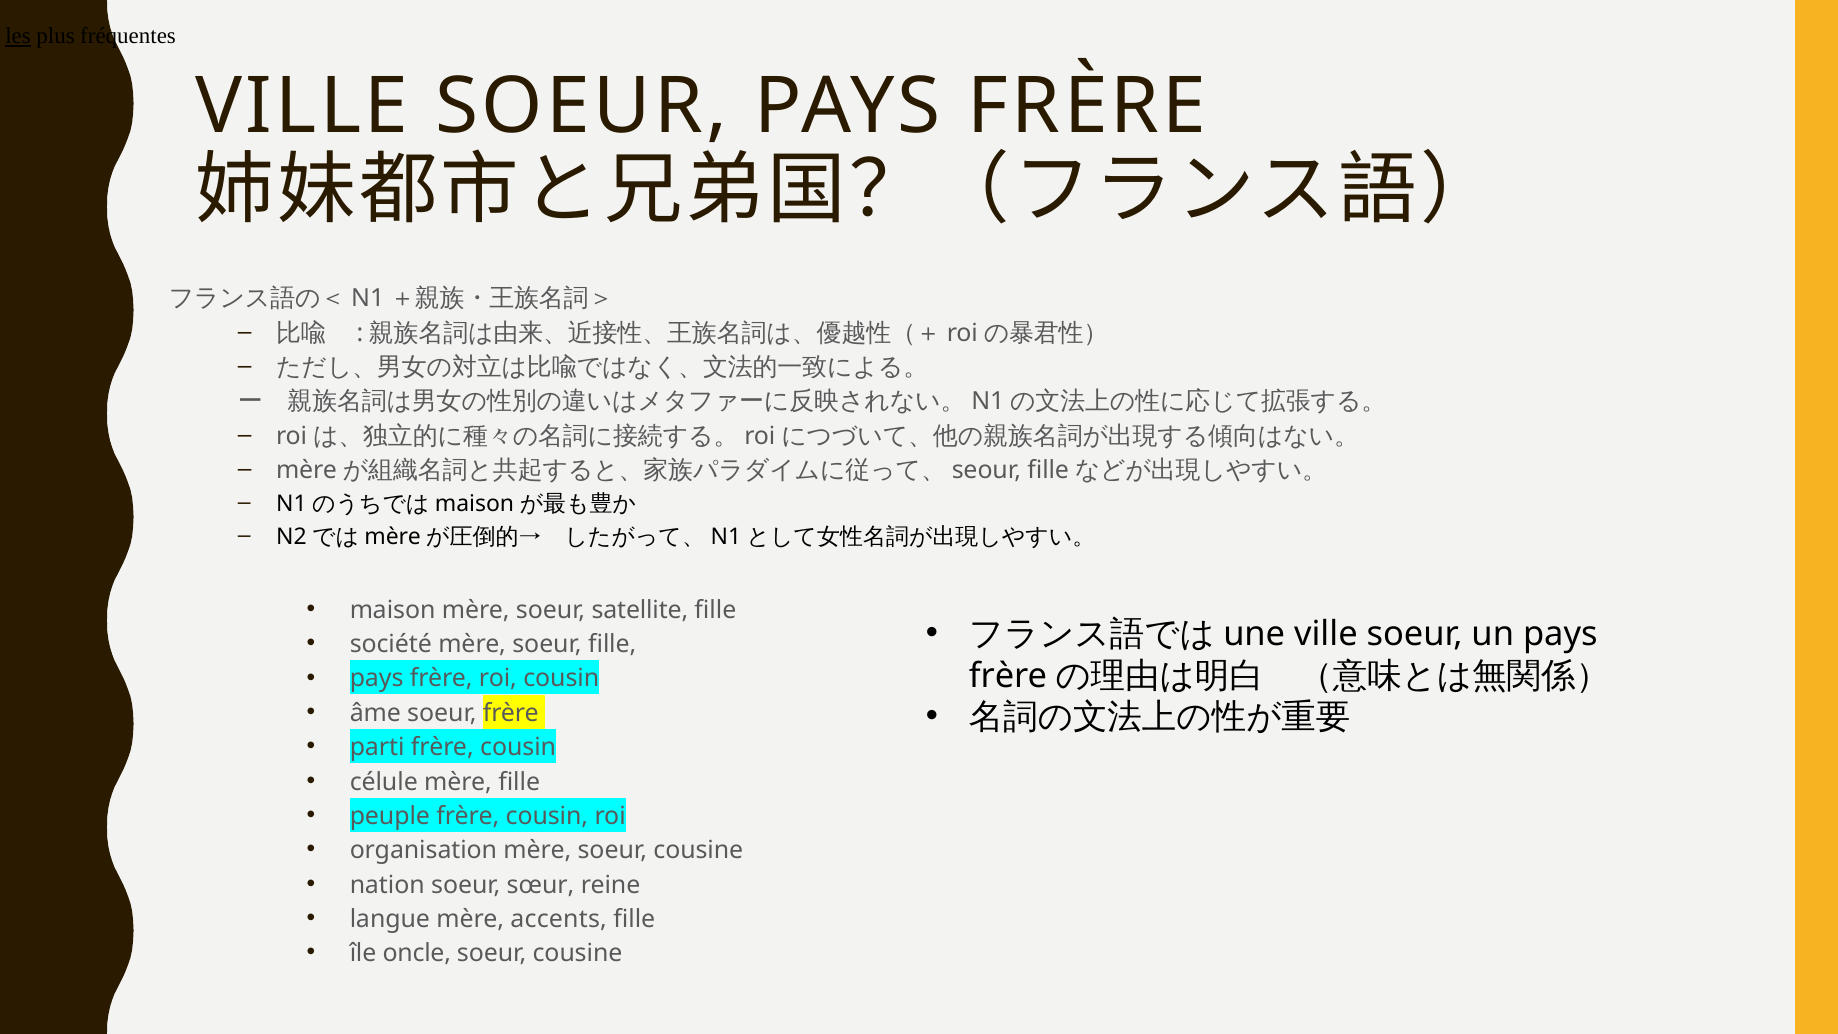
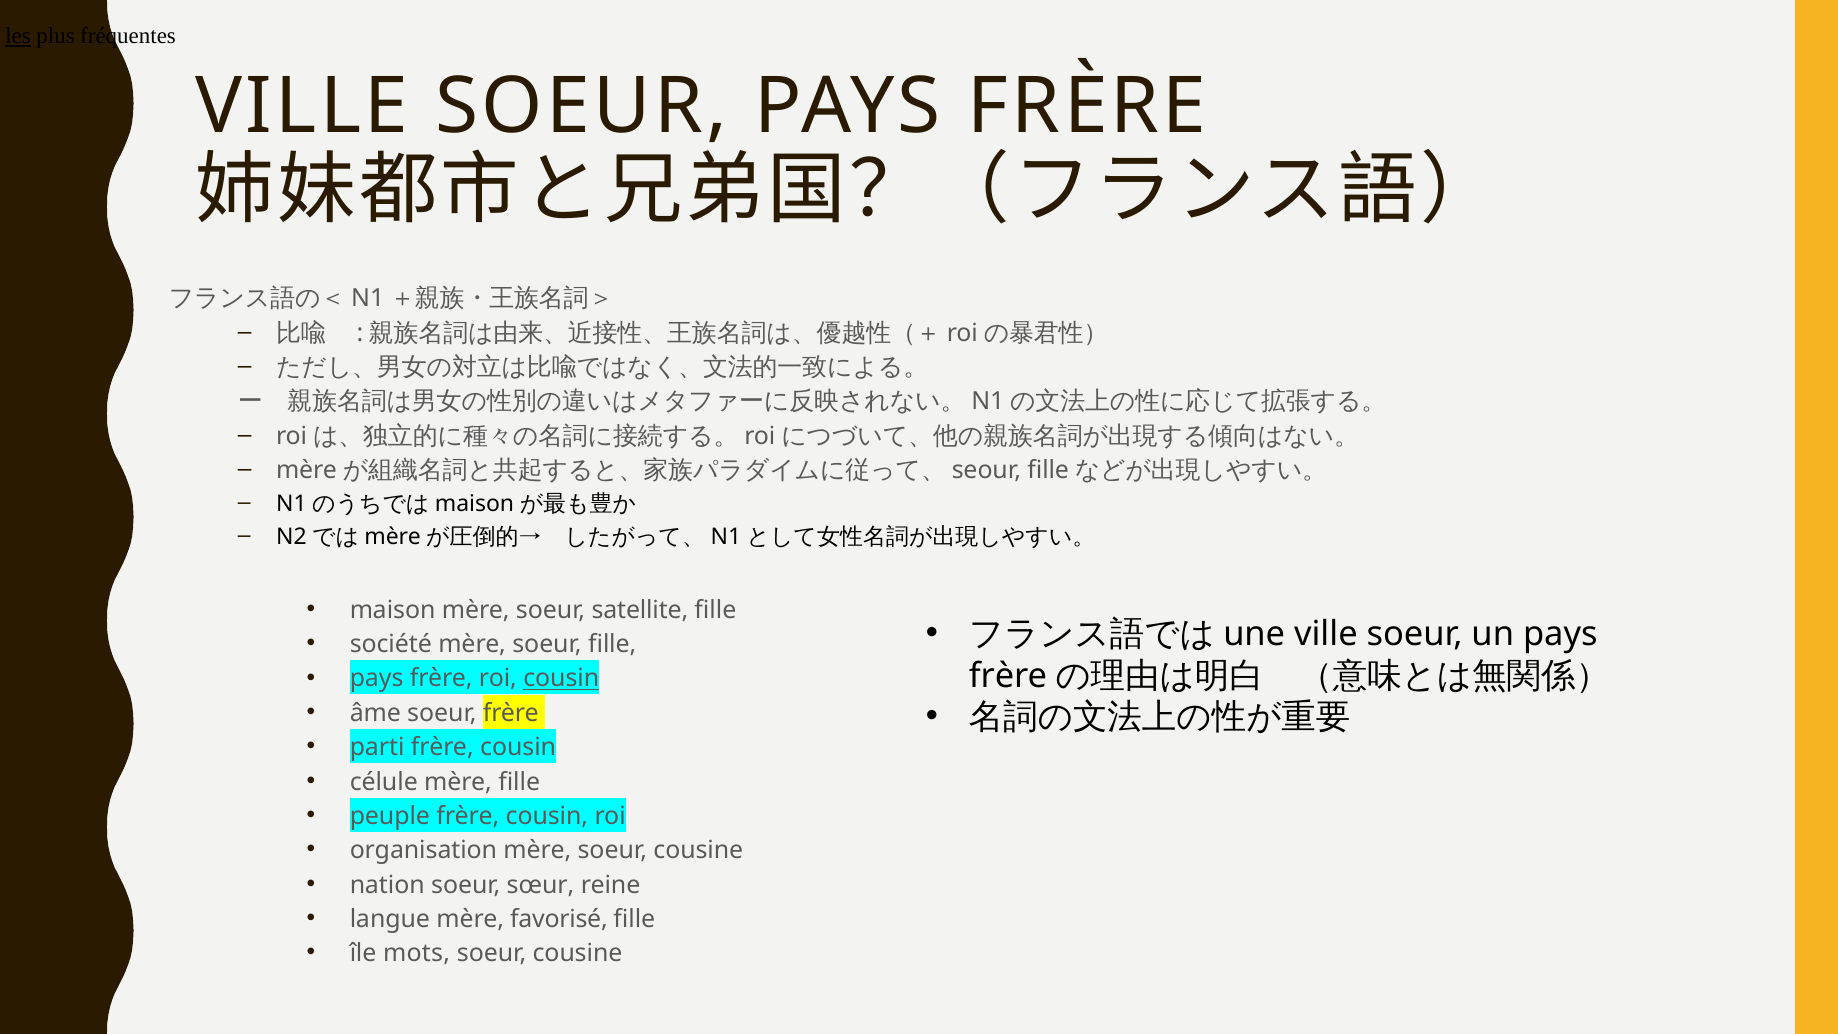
cousin at (561, 679) underline: none -> present
accents: accents -> favorisé
oncle: oncle -> mots
